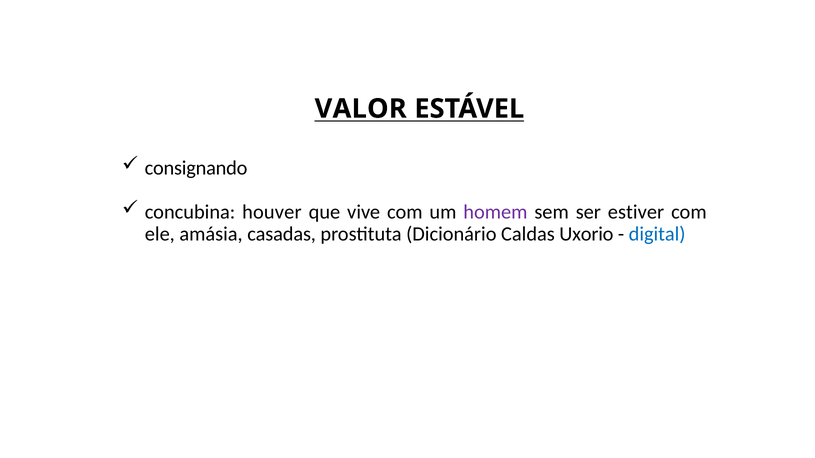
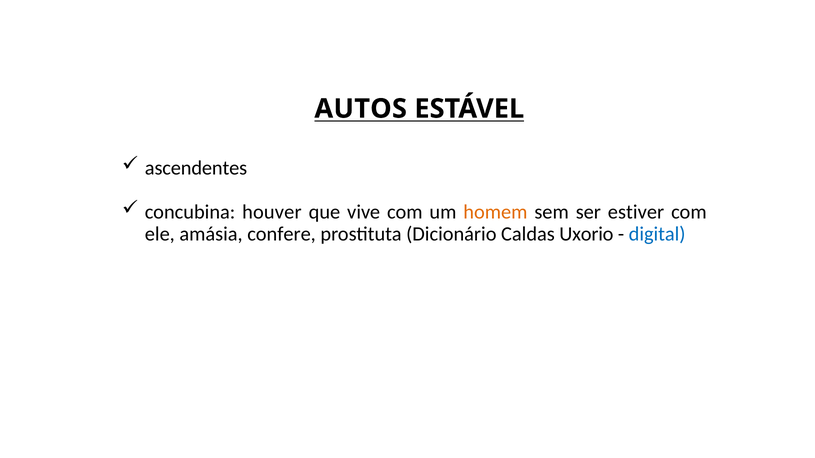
VALOR: VALOR -> AUTOS
consignando: consignando -> ascendentes
homem colour: purple -> orange
casadas: casadas -> confere
